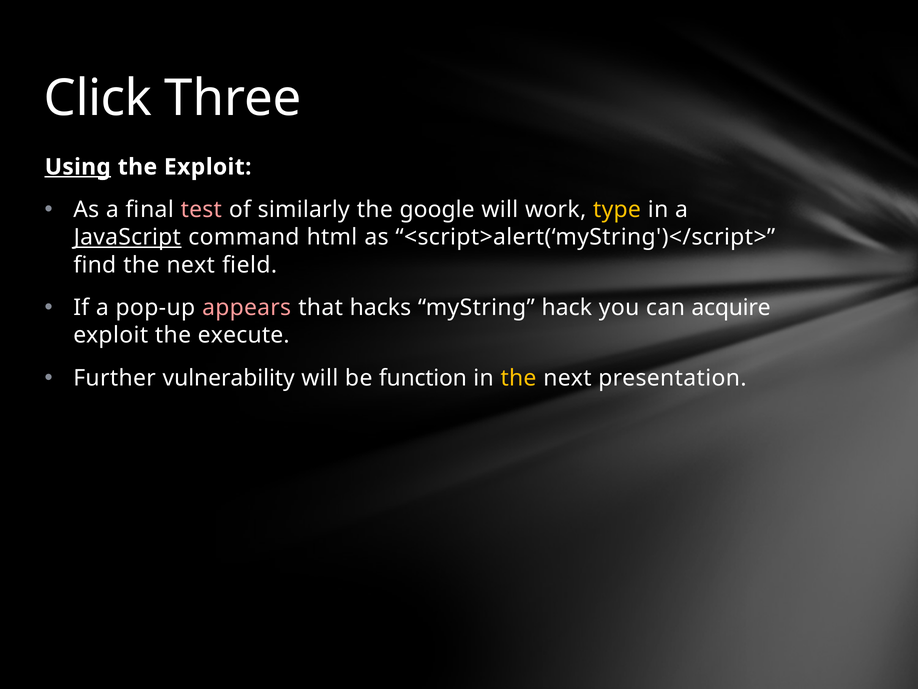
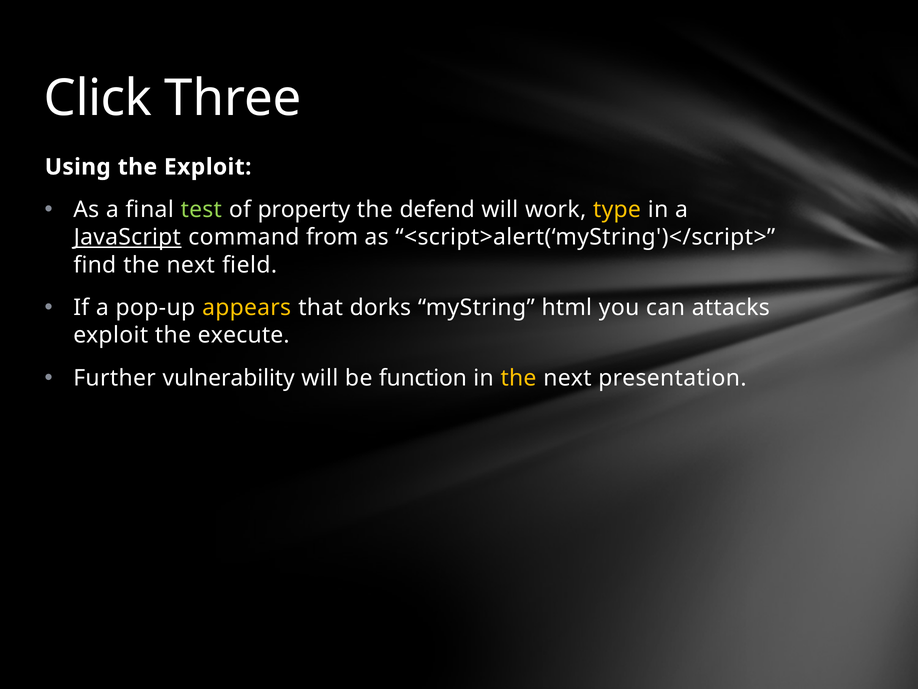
Using underline: present -> none
test colour: pink -> light green
similarly: similarly -> property
google: google -> defend
html: html -> from
appears colour: pink -> yellow
hacks: hacks -> dorks
hack: hack -> html
acquire: acquire -> attacks
